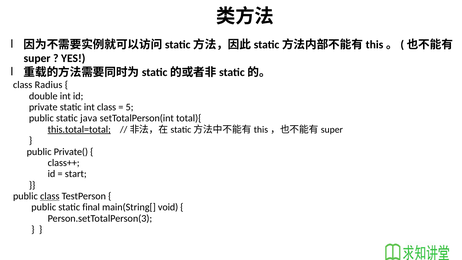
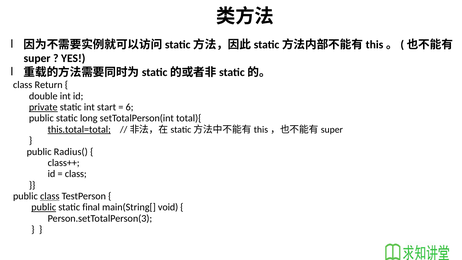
Radius: Radius -> Return
private underline: none -> present
int class: class -> start
5: 5 -> 6
java: java -> long
Private(: Private( -> Radius(
start at (76, 174): start -> class
public at (44, 207) underline: none -> present
